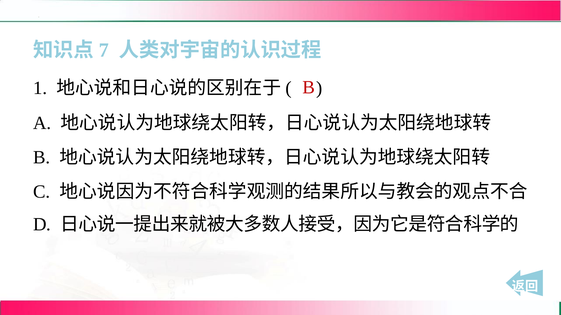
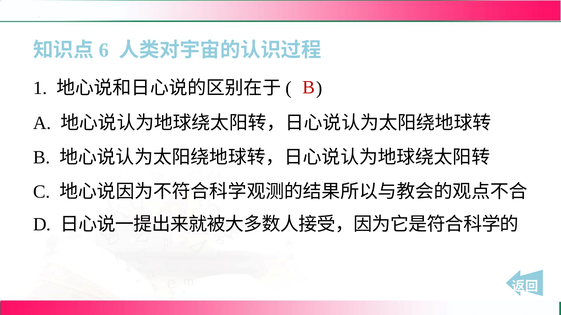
7: 7 -> 6
